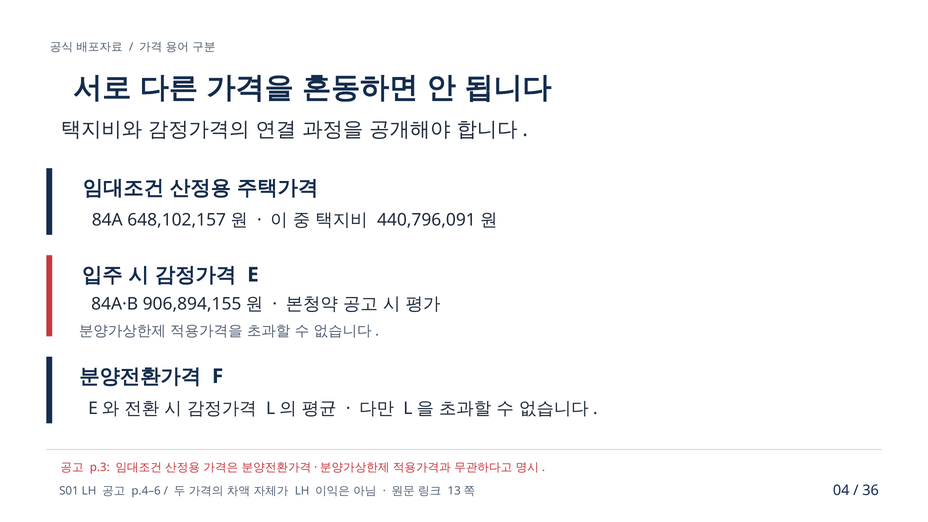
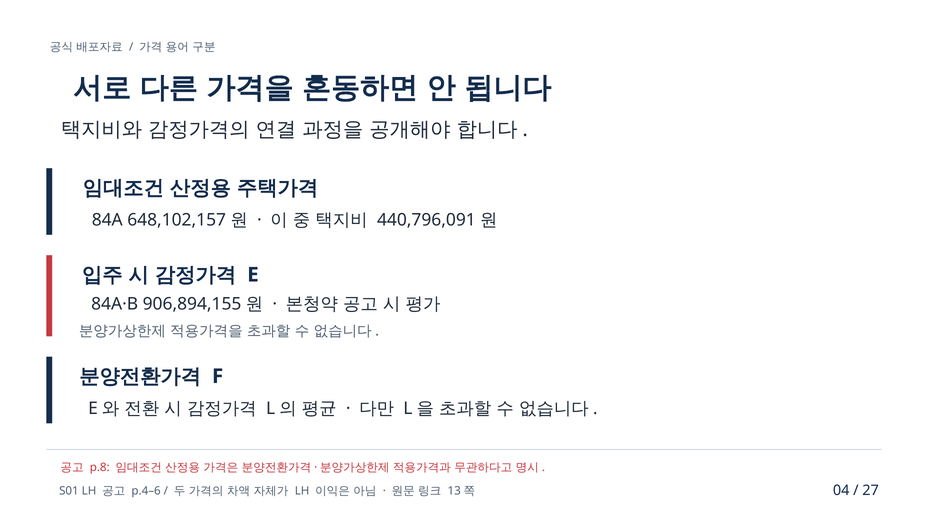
p.3: p.3 -> p.8
36: 36 -> 27
